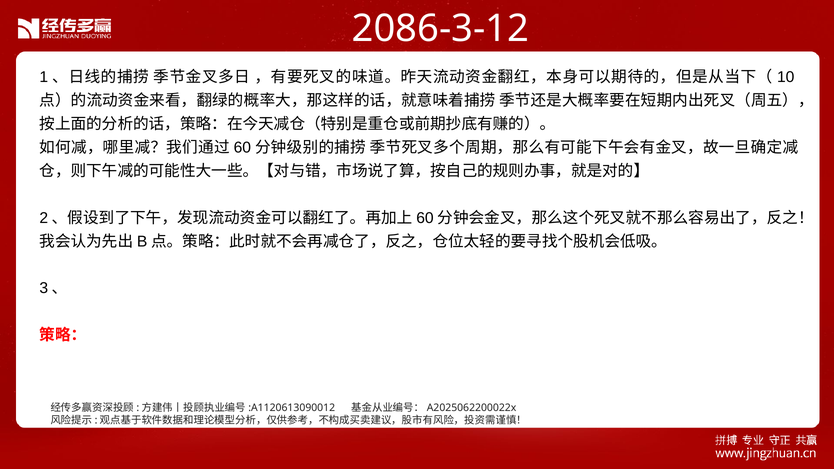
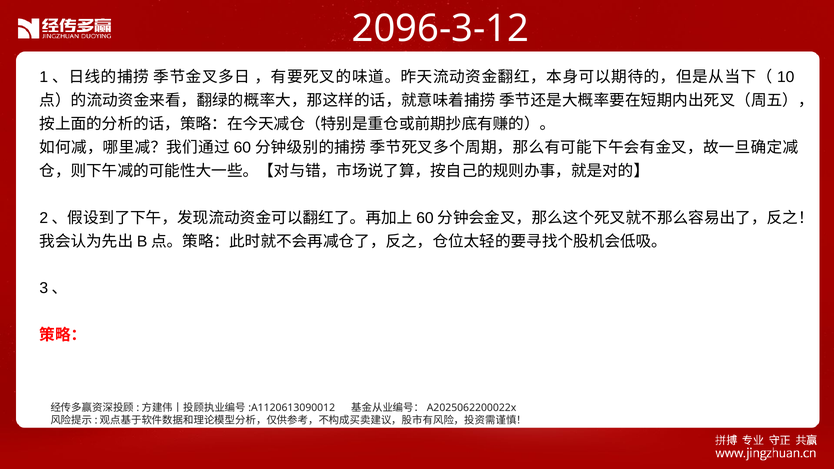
2086-3-12: 2086-3-12 -> 2096-3-12
